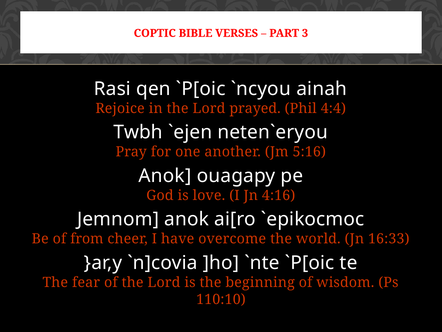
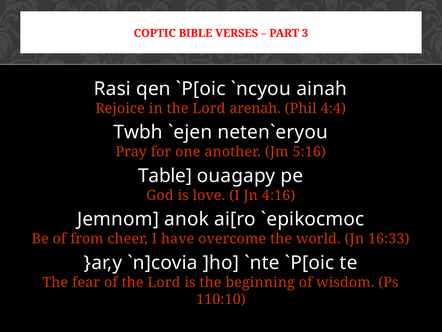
prayed: prayed -> arenah
Anok at (165, 176): Anok -> Table
